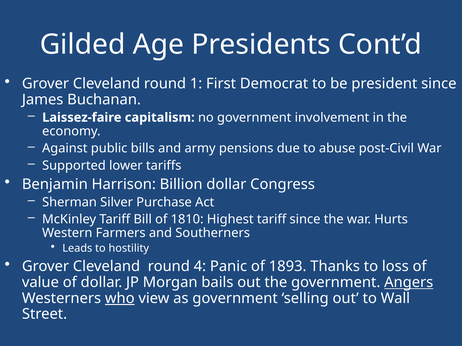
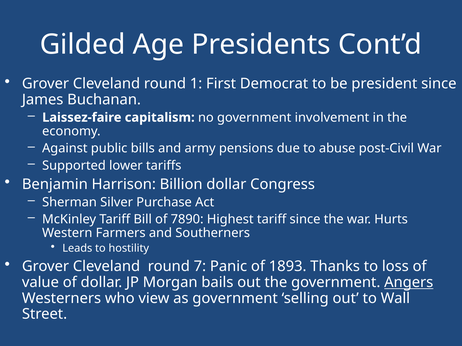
1810: 1810 -> 7890
4: 4 -> 7
who underline: present -> none
